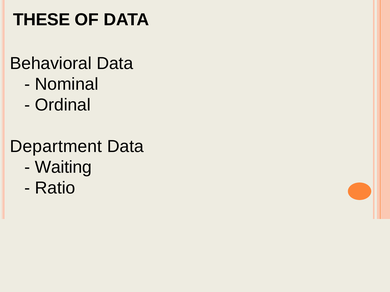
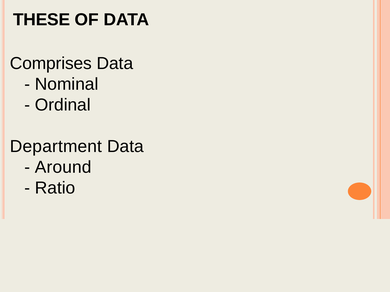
Behavioral: Behavioral -> Comprises
Waiting: Waiting -> Around
